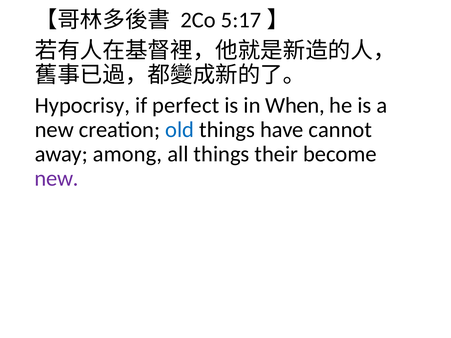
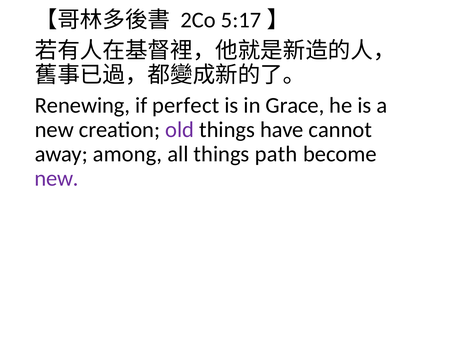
Hypocrisy: Hypocrisy -> Renewing
When: When -> Grace
old colour: blue -> purple
their: their -> path
